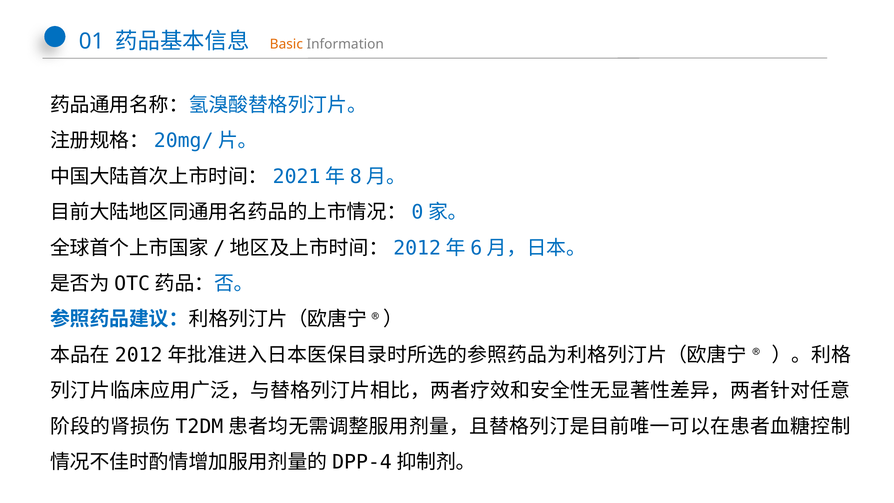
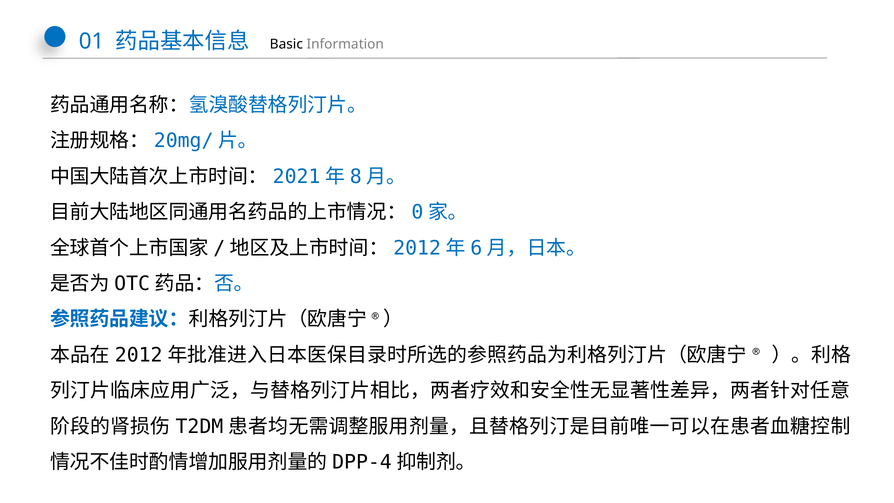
Basic colour: orange -> black
